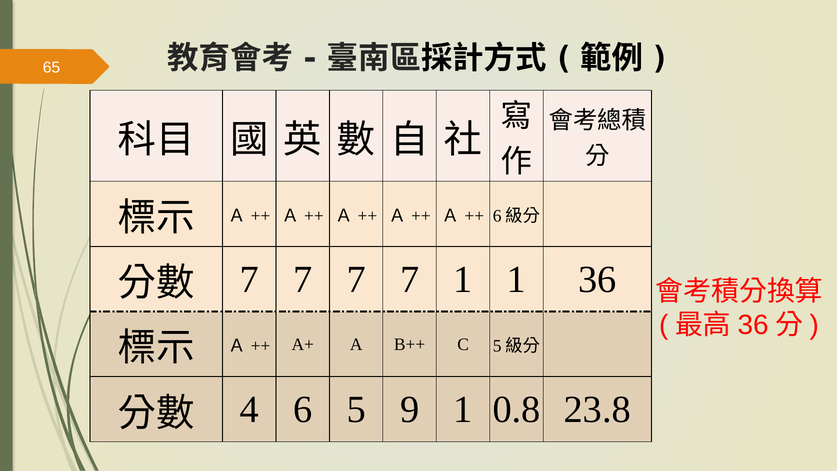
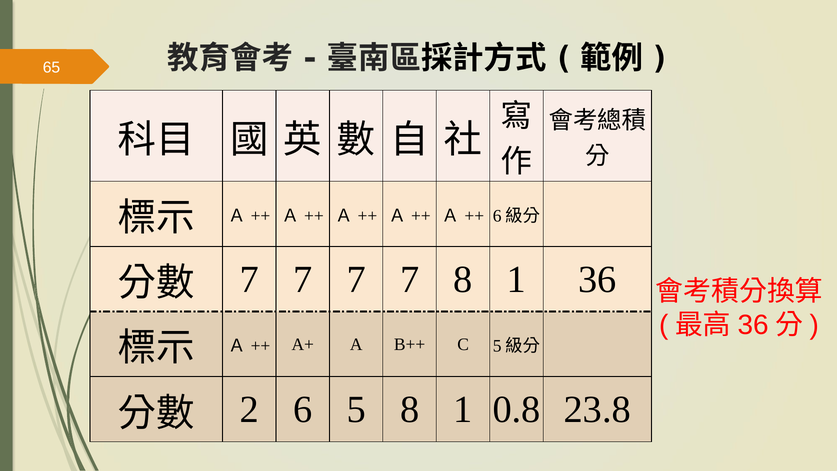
7 1: 1 -> 8
4: 4 -> 2
5 9: 9 -> 8
